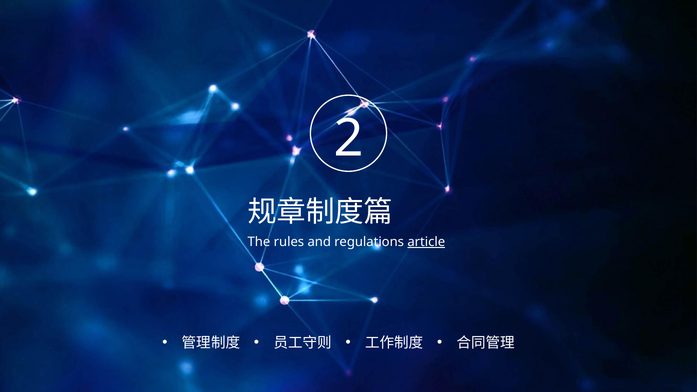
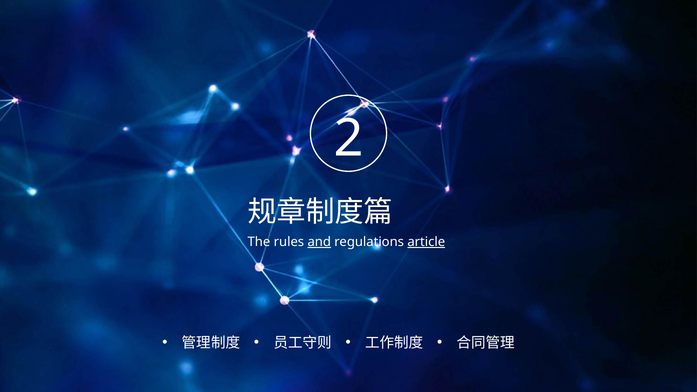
and underline: none -> present
